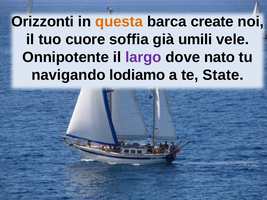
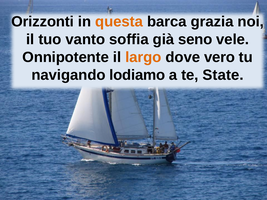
create: create -> grazia
cuore: cuore -> vanto
umili: umili -> seno
largo colour: purple -> orange
nato: nato -> vero
